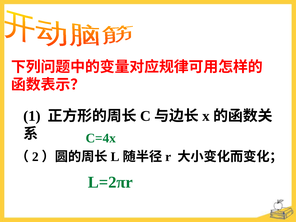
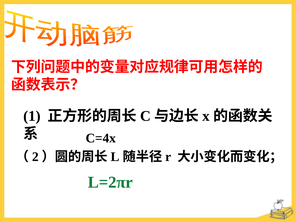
C=4x colour: green -> black
